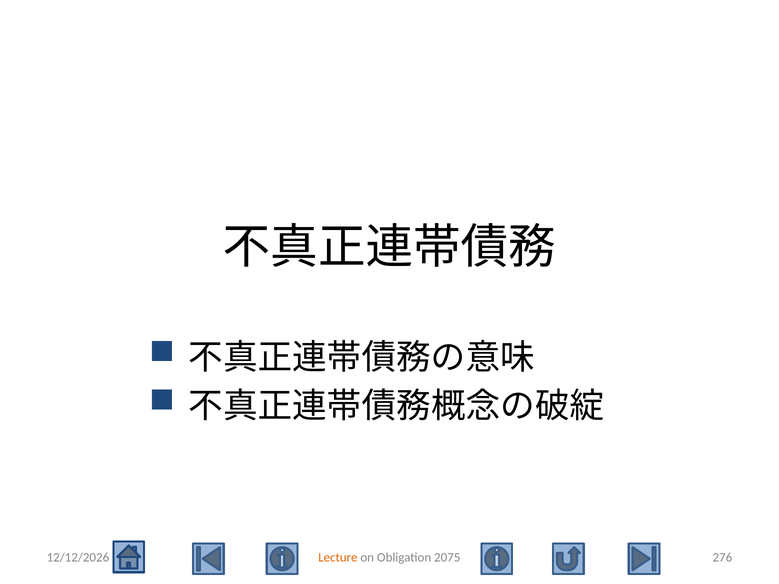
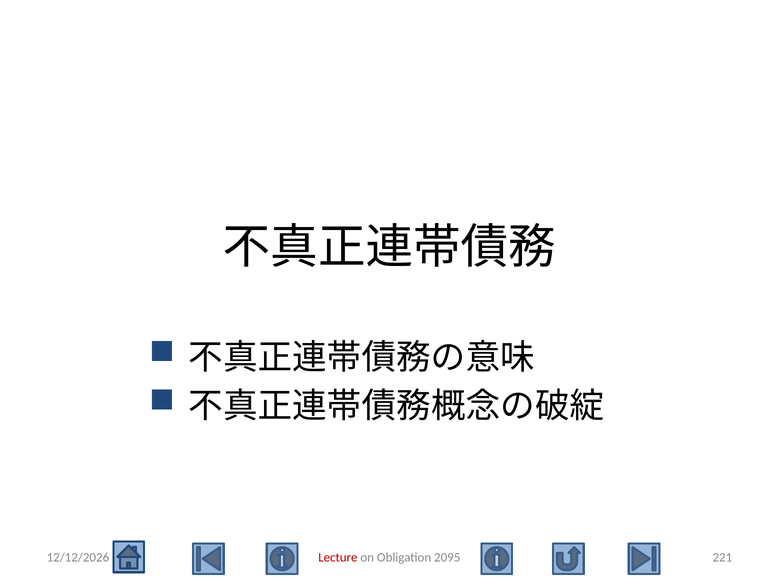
Lecture colour: orange -> red
2075: 2075 -> 2095
276: 276 -> 221
